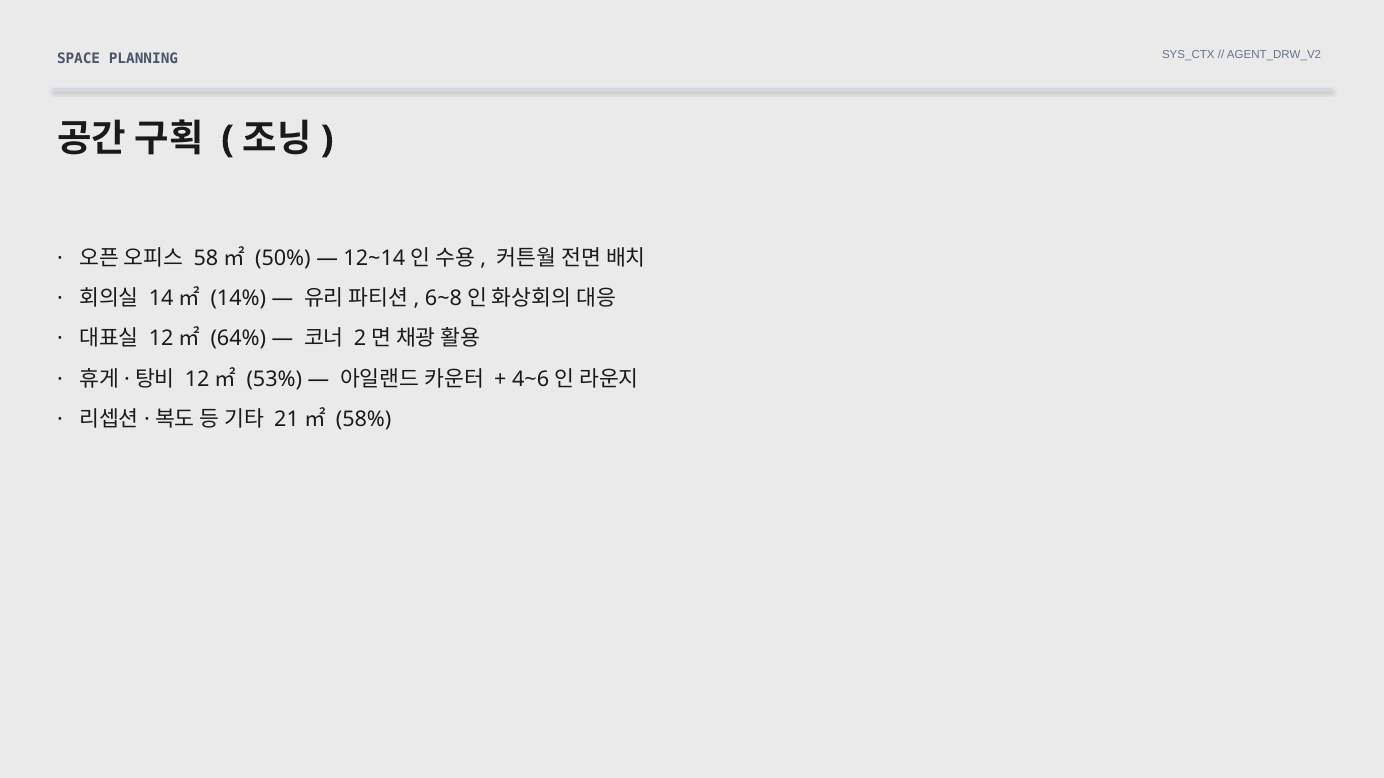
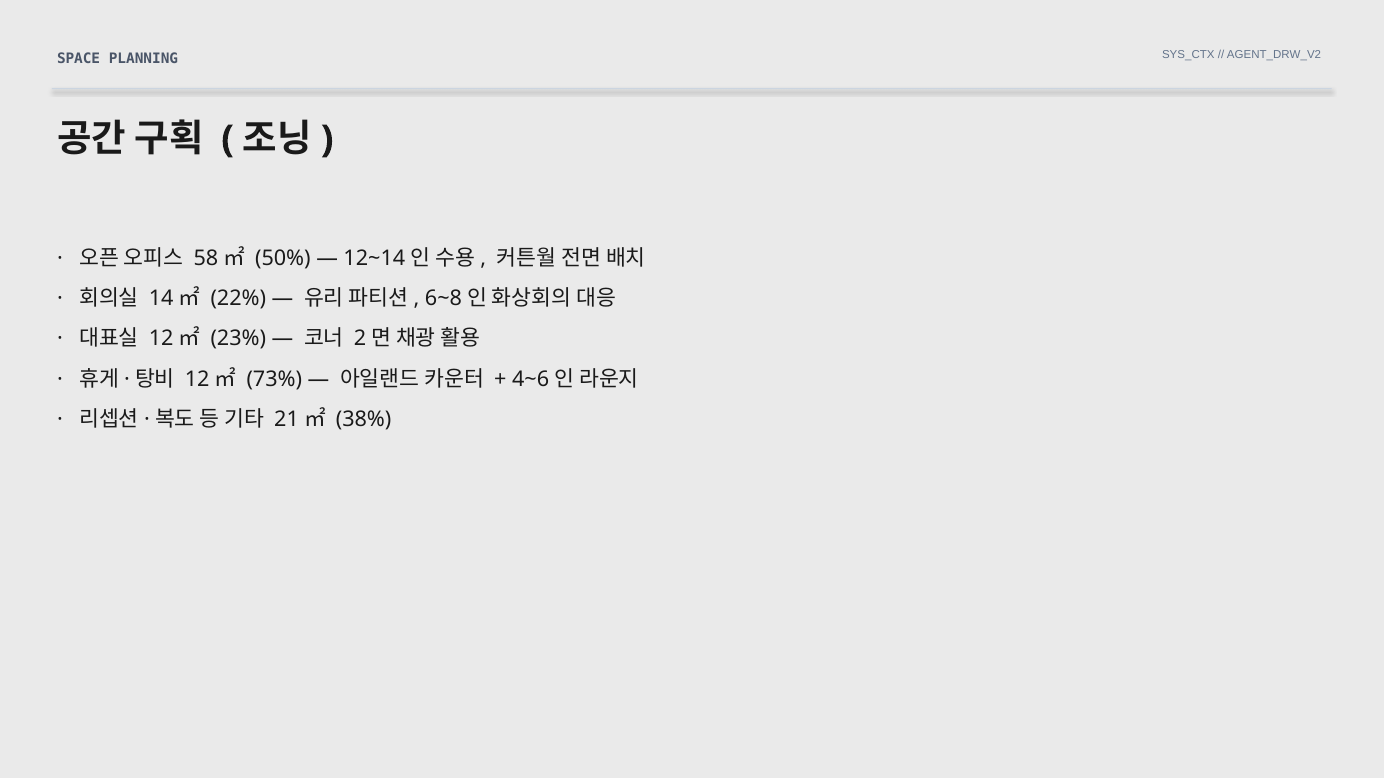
14%: 14% -> 22%
64%: 64% -> 23%
53%: 53% -> 73%
58%: 58% -> 38%
